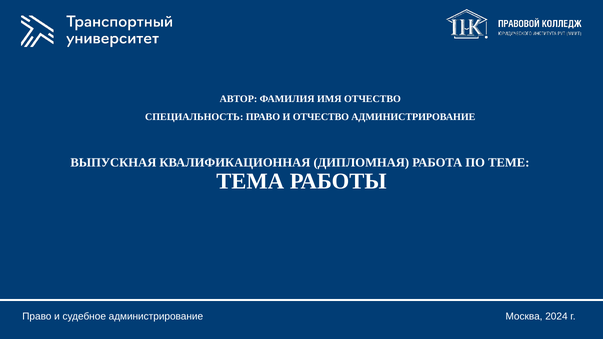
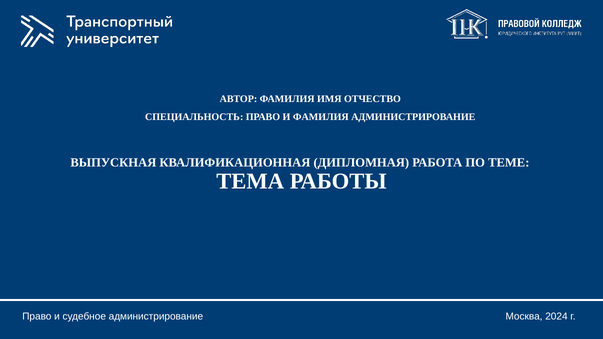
И ОТЧЕСТВО: ОТЧЕСТВО -> ФАМИЛИЯ
